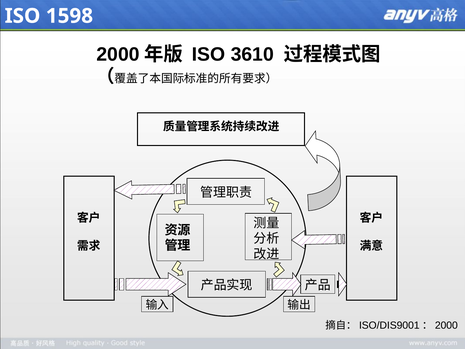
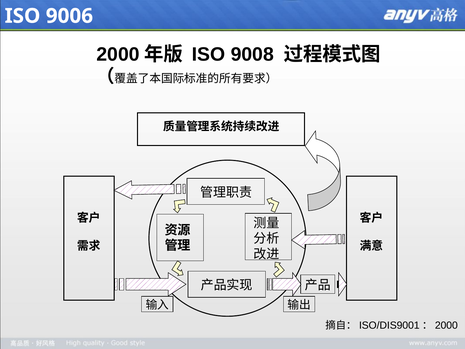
1598: 1598 -> 9006
3610: 3610 -> 9008
